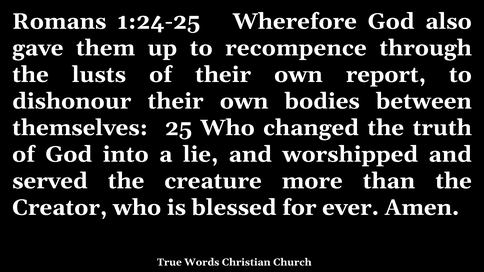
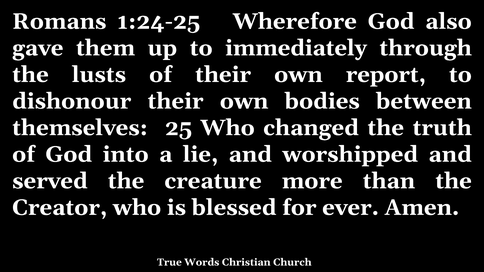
recompence: recompence -> immediately
